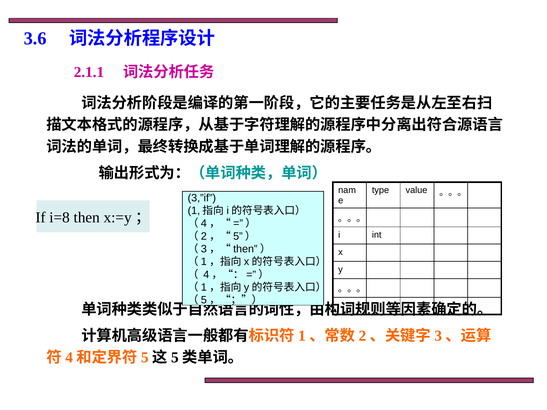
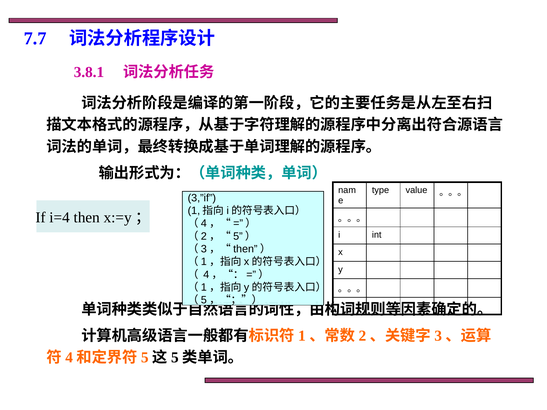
3.6: 3.6 -> 7.7
2.1.1: 2.1.1 -> 3.8.1
i=8: i=8 -> i=4
